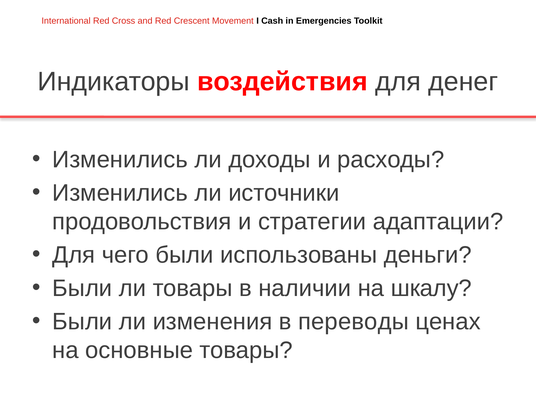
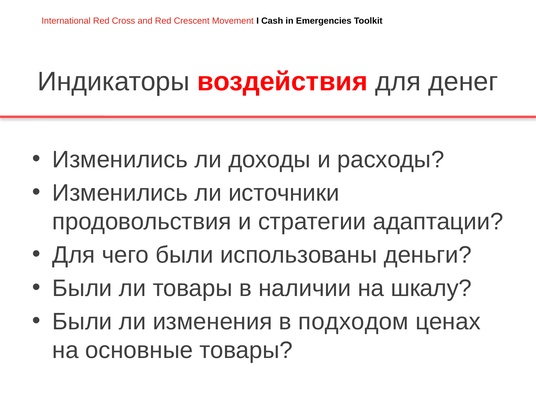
переводы: переводы -> подходом
